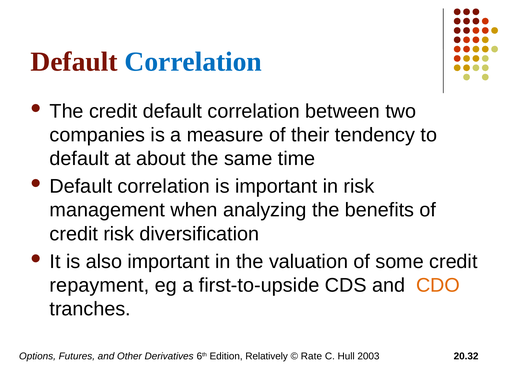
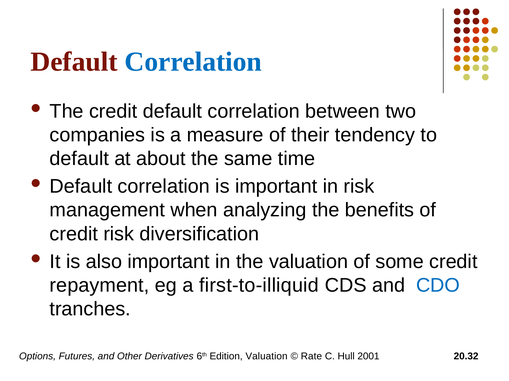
first-to-upside: first-to-upside -> first-to-illiquid
CDO colour: orange -> blue
Edition Relatively: Relatively -> Valuation
2003: 2003 -> 2001
